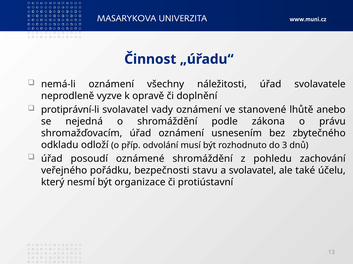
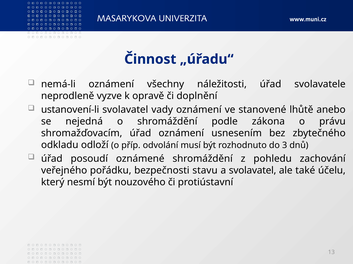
protiprávní-li: protiprávní-li -> ustanovení-li
organizace: organizace -> nouzového
